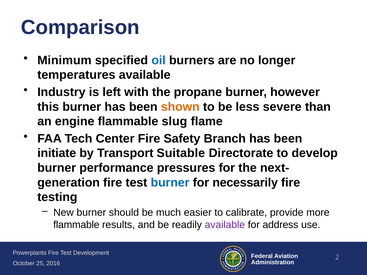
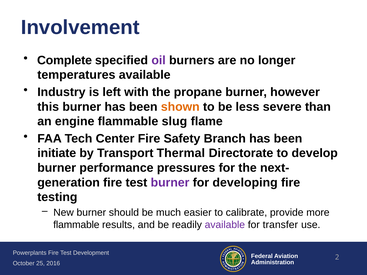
Comparison: Comparison -> Involvement
Minimum: Minimum -> Complete
oil colour: blue -> purple
Suitable: Suitable -> Thermal
burner at (170, 183) colour: blue -> purple
necessarily: necessarily -> developing
address: address -> transfer
